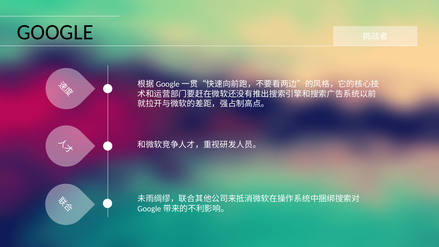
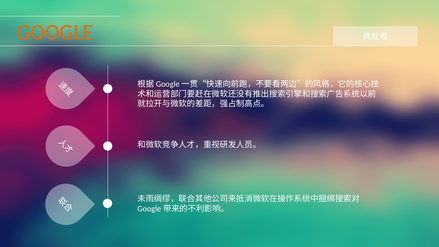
GOOGLE colour: black -> orange
